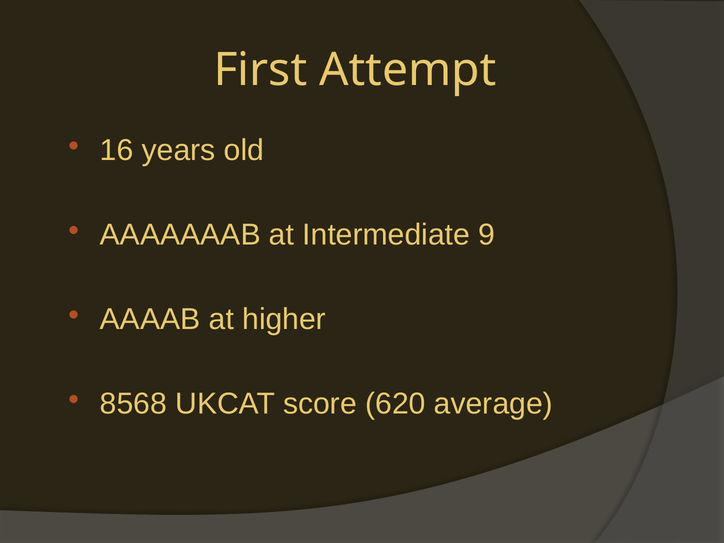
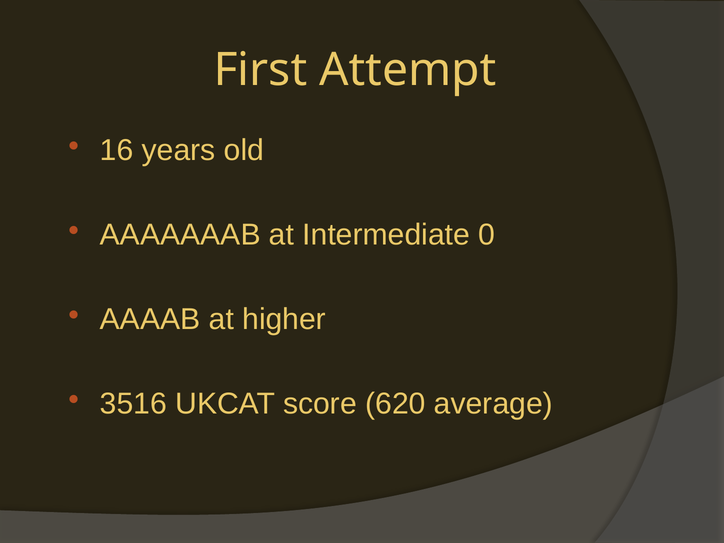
9: 9 -> 0
8568: 8568 -> 3516
